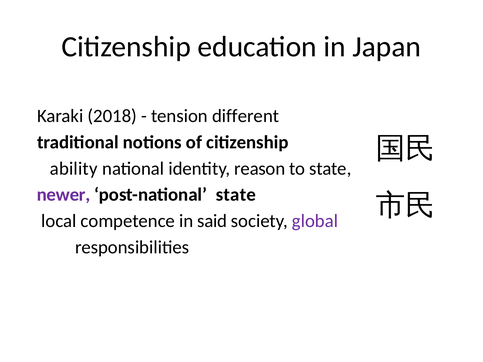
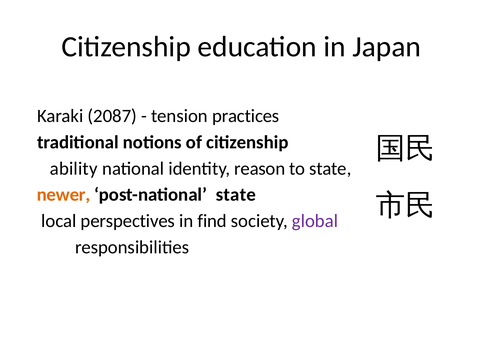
2018: 2018 -> 2087
different: different -> practices
newer colour: purple -> orange
competence: competence -> perspectives
said: said -> find
